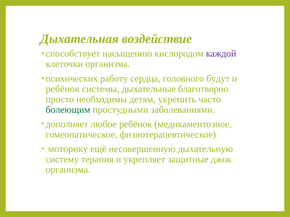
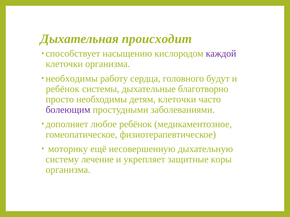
воздействие: воздействие -> происходит
психических at (72, 79): психических -> необходимы
детям укрепить: укрепить -> клеточки
болеющим colour: green -> purple
терапия: терапия -> лечение
джок: джок -> коры
